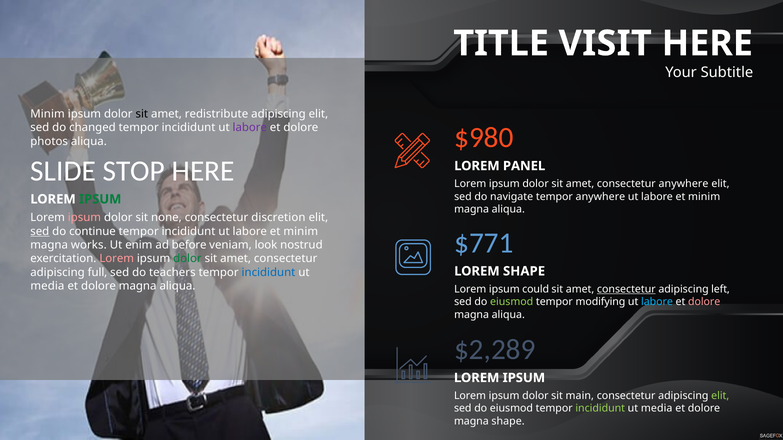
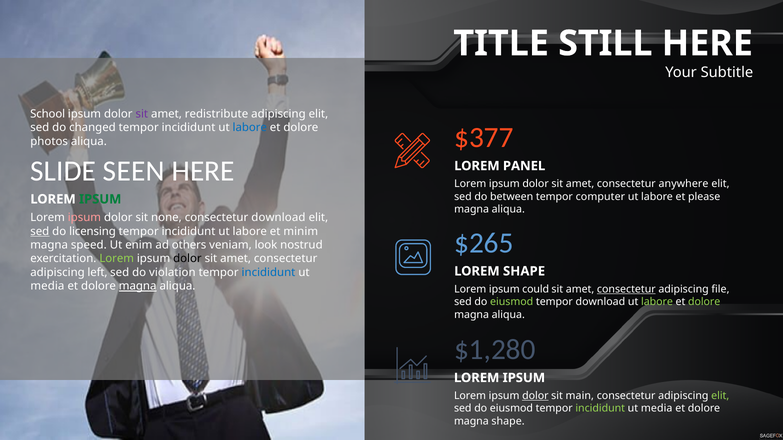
VISIT: VISIT -> STILL
Minim at (48, 114): Minim -> School
sit at (142, 114) colour: black -> purple
labore at (250, 128) colour: purple -> blue
$980: $980 -> $377
STOP: STOP -> SEEN
navigate: navigate -> between
tempor anywhere: anywhere -> computer
minim at (704, 197): minim -> please
consectetur discretion: discretion -> download
continue: continue -> licensing
$771: $771 -> $265
works: works -> speed
before: before -> others
Lorem at (117, 259) colour: pink -> light green
dolor at (187, 259) colour: green -> black
full: full -> left
teachers: teachers -> violation
magna at (138, 286) underline: none -> present
left: left -> file
tempor modifying: modifying -> download
labore at (657, 302) colour: light blue -> light green
dolore at (704, 302) colour: pink -> light green
$2,289: $2,289 -> $1,280
dolor at (535, 396) underline: none -> present
